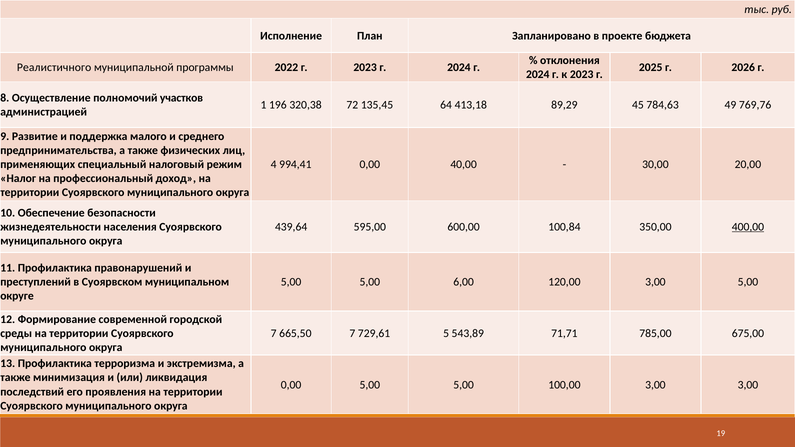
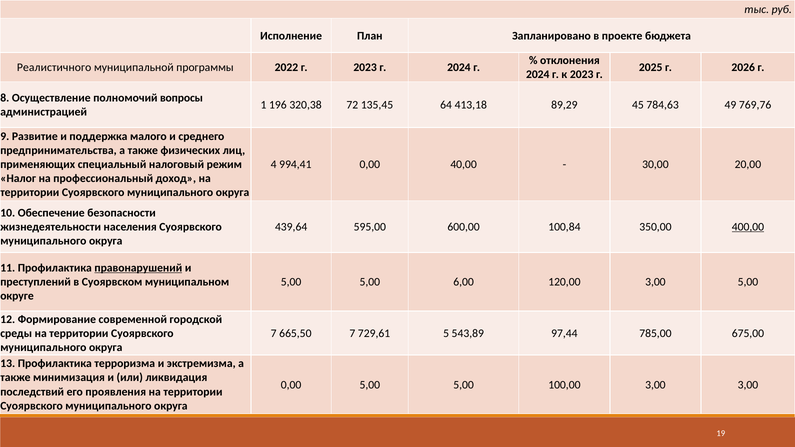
участков: участков -> вопросы
правонарушений underline: none -> present
71,71: 71,71 -> 97,44
